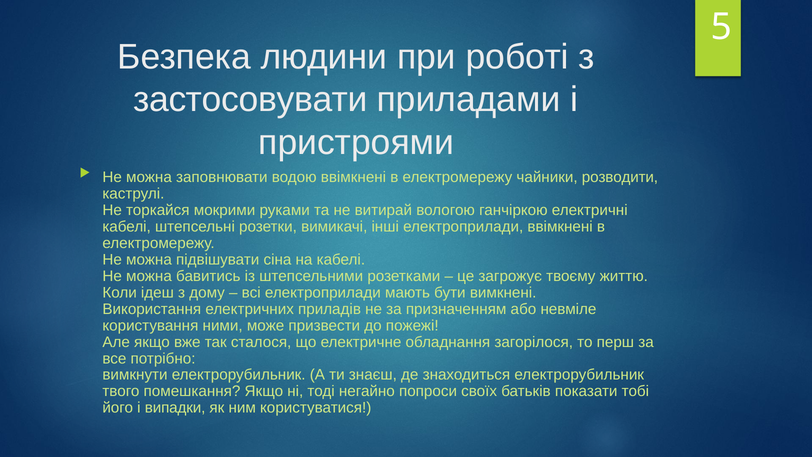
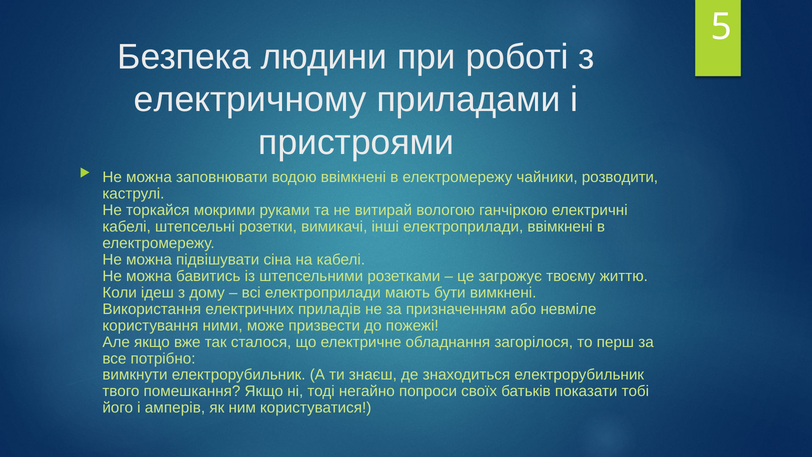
застосовувати: застосовувати -> електричному
випадки: випадки -> амперів
